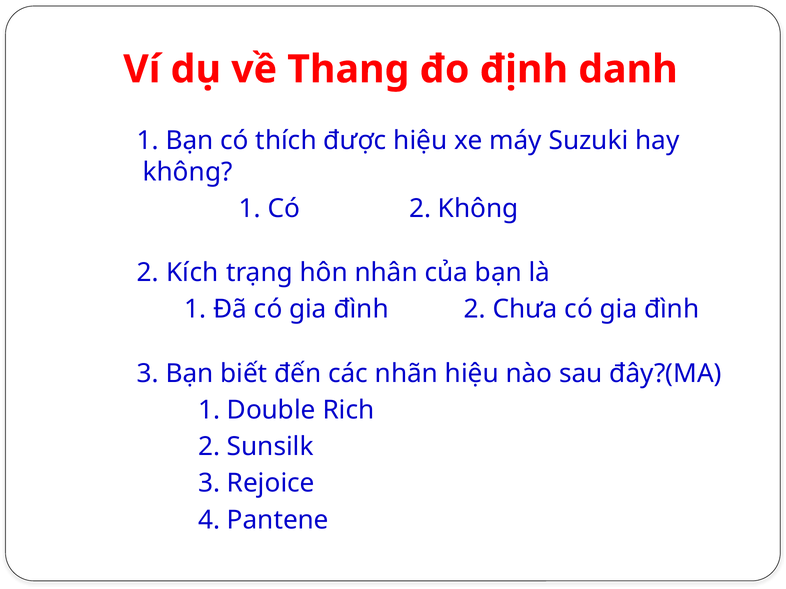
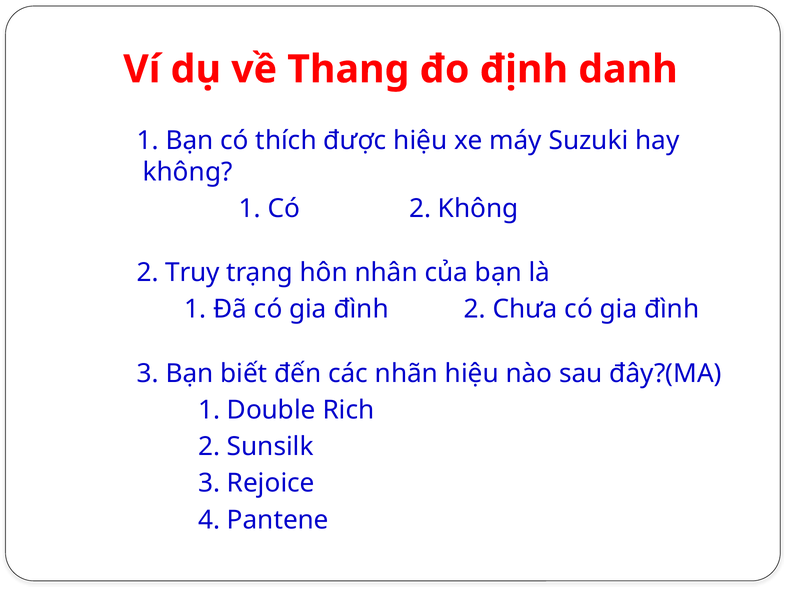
Kích: Kích -> Truy
